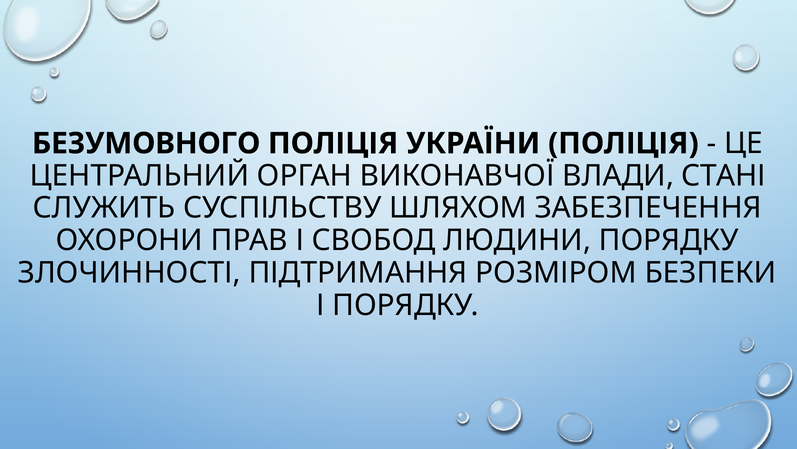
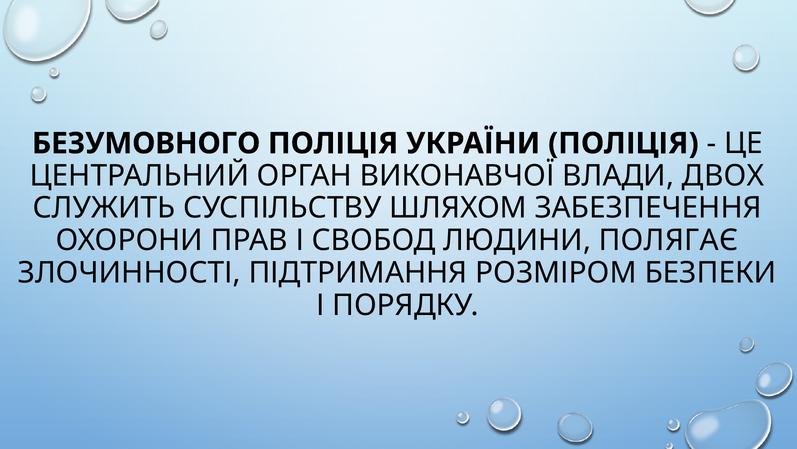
СТАНІ: СТАНІ -> ДВОХ
ЛЮДИНИ ПОРЯДКУ: ПОРЯДКУ -> ПОЛЯГАЄ
